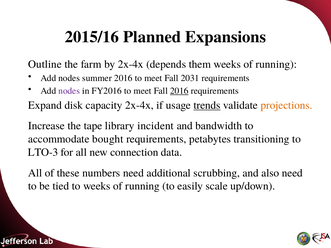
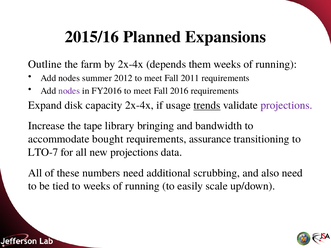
summer 2016: 2016 -> 2012
2031: 2031 -> 2011
2016 at (179, 91) underline: present -> none
projections at (287, 105) colour: orange -> purple
incident: incident -> bringing
petabytes: petabytes -> assurance
LTO-3: LTO-3 -> LTO-7
new connection: connection -> projections
